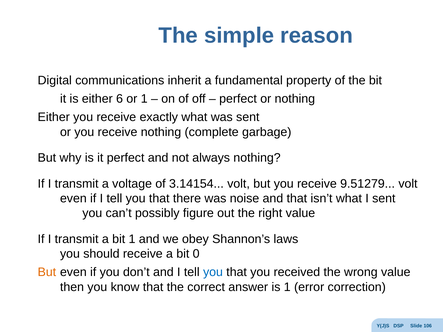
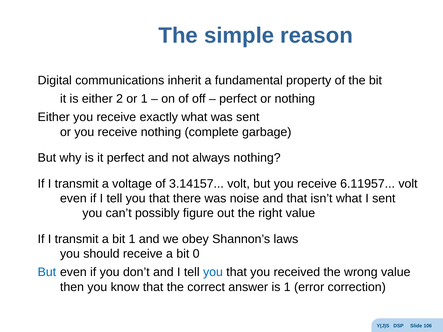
6: 6 -> 2
3.14154: 3.14154 -> 3.14157
9.51279: 9.51279 -> 6.11957
But at (47, 272) colour: orange -> blue
